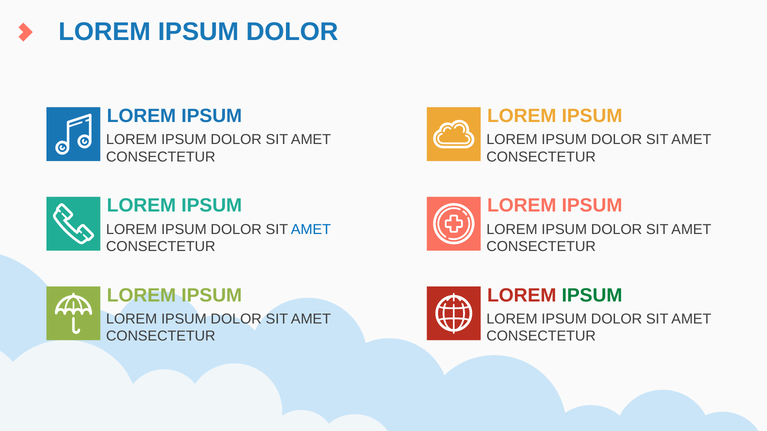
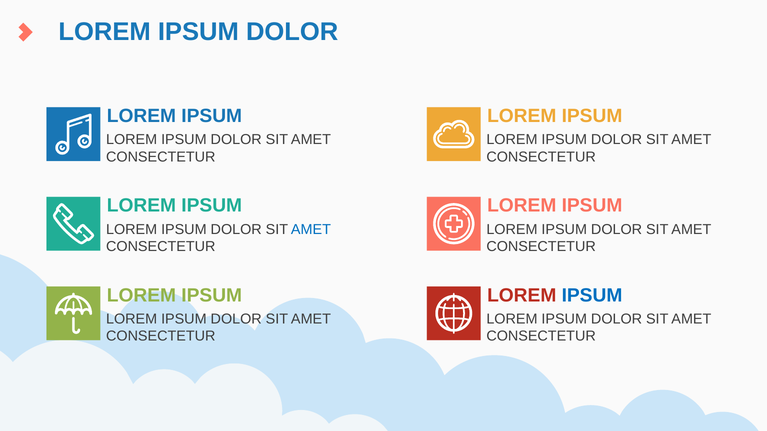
IPSUM at (592, 296) colour: green -> blue
